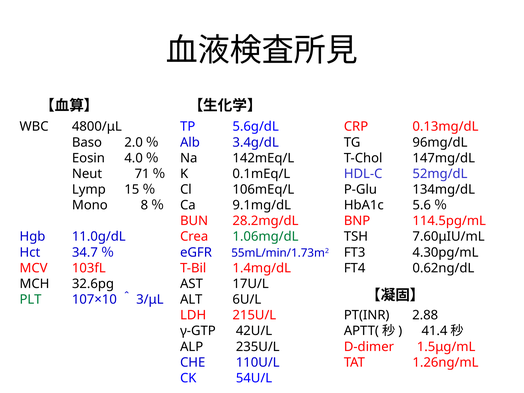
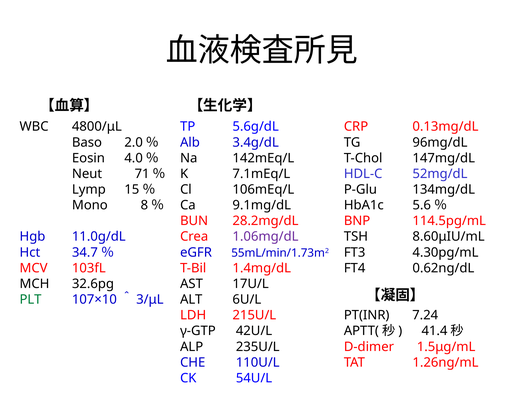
0.1mEq/L: 0.1mEq/L -> 7.1mEq/L
1.06mg/dL colour: green -> purple
7.60μIU/mL: 7.60μIU/mL -> 8.60μIU/mL
2.88: 2.88 -> 7.24
